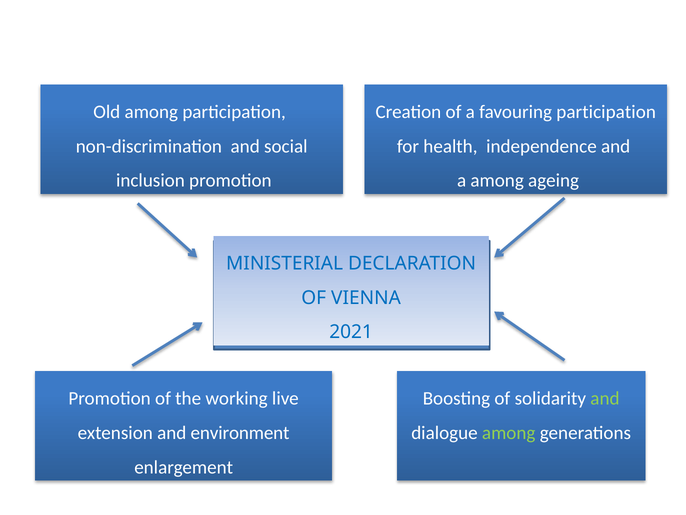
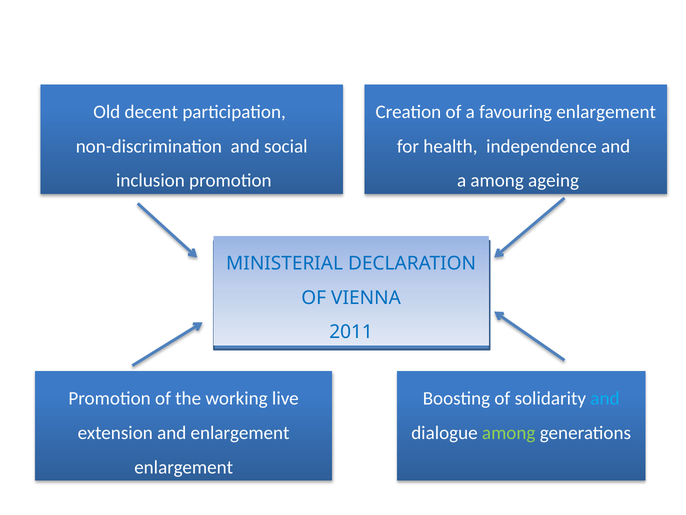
Old among: among -> decent
favouring participation: participation -> enlargement
2021: 2021 -> 2011
and at (605, 398) colour: light green -> light blue
and environment: environment -> enlargement
